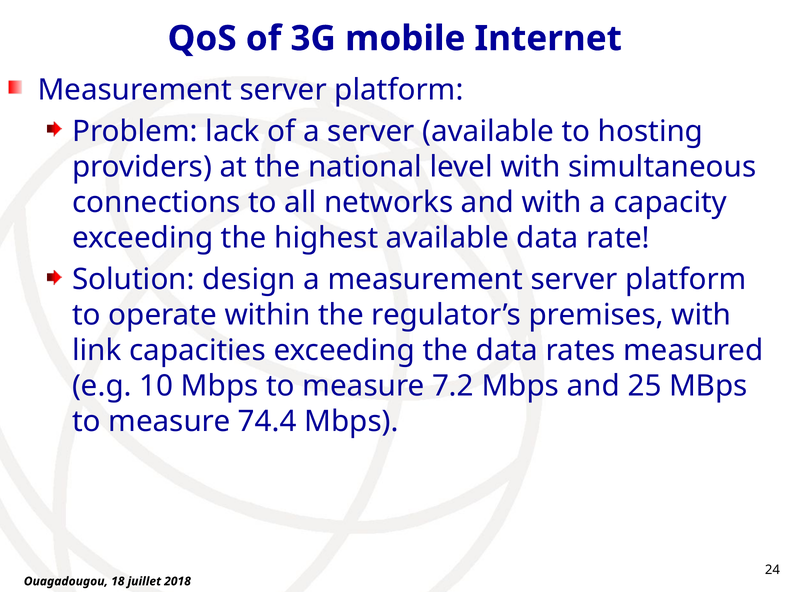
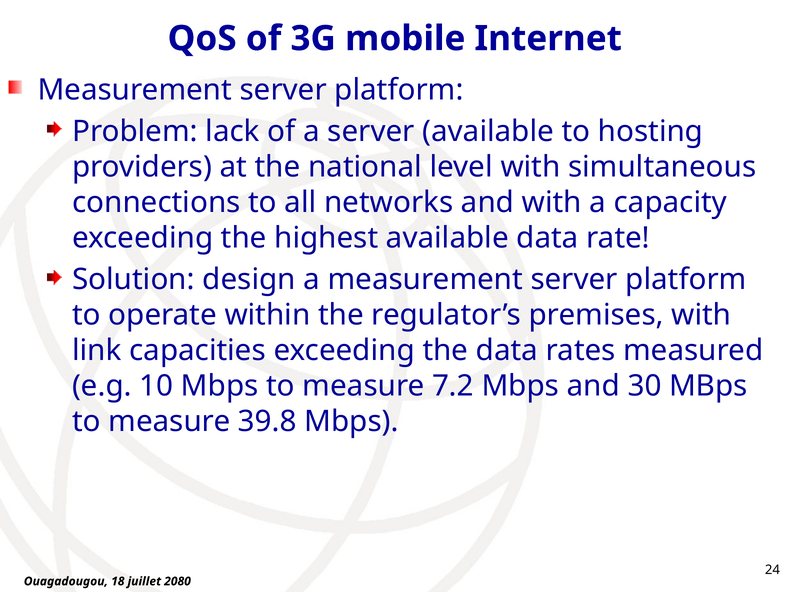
25: 25 -> 30
74.4: 74.4 -> 39.8
2018: 2018 -> 2080
